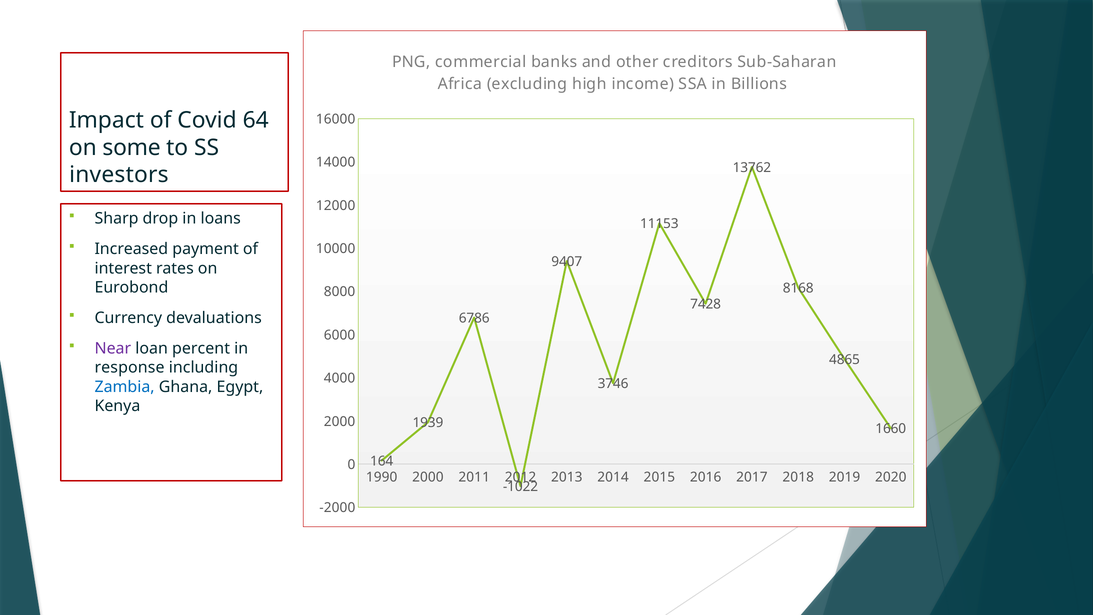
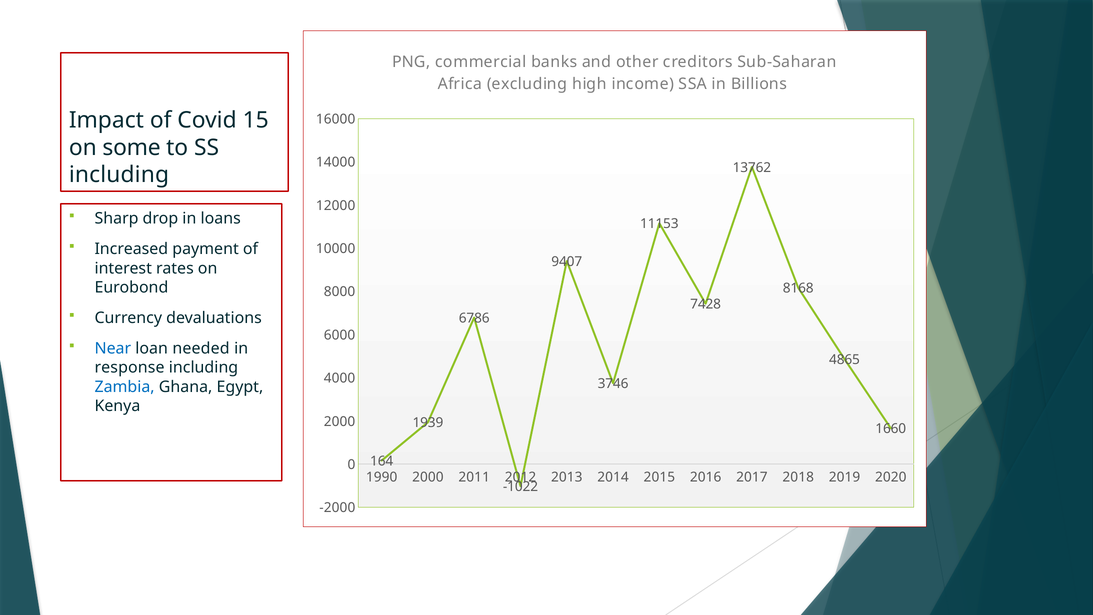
64: 64 -> 15
investors at (119, 175): investors -> including
Near colour: purple -> blue
percent: percent -> needed
